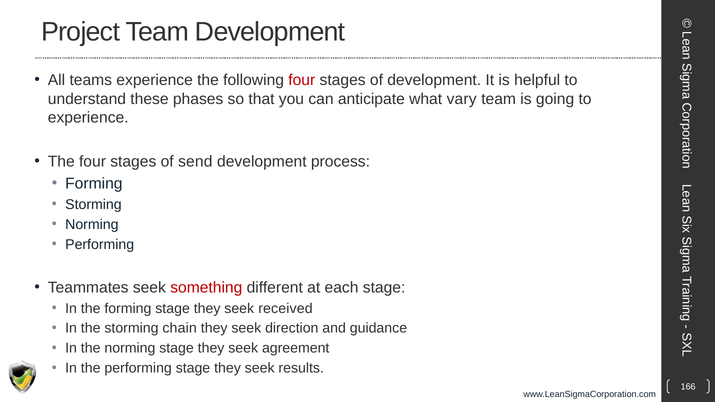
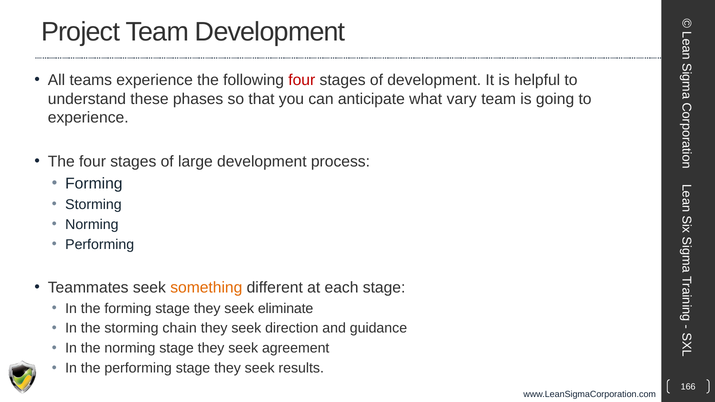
send: send -> large
something colour: red -> orange
received: received -> eliminate
